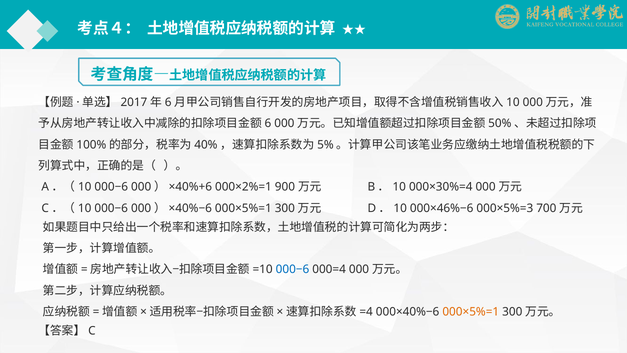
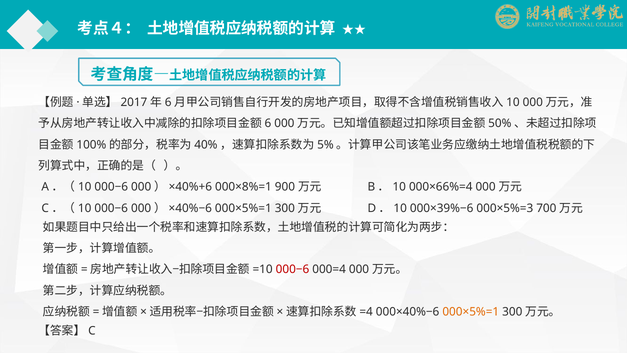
000×2%=1: 000×2%=1 -> 000×8%=1
000×30%=4: 000×30%=4 -> 000×66%=4
000×46%−6: 000×46%−6 -> 000×39%−6
000−6 at (293, 269) colour: blue -> red
